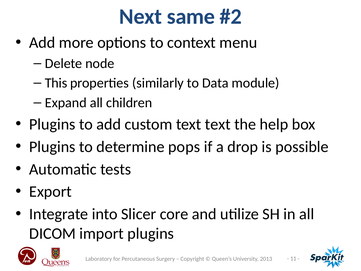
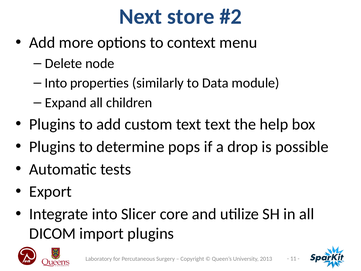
same: same -> store
This at (56, 83): This -> Into
